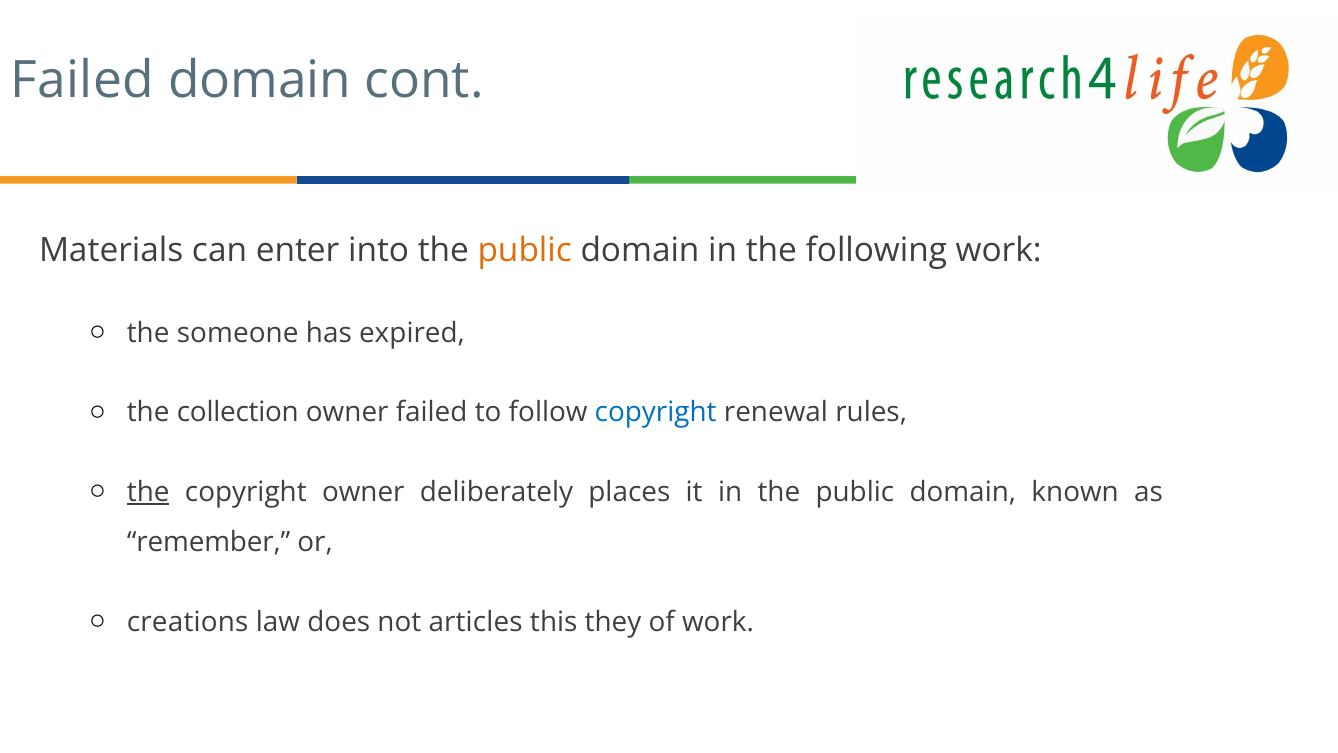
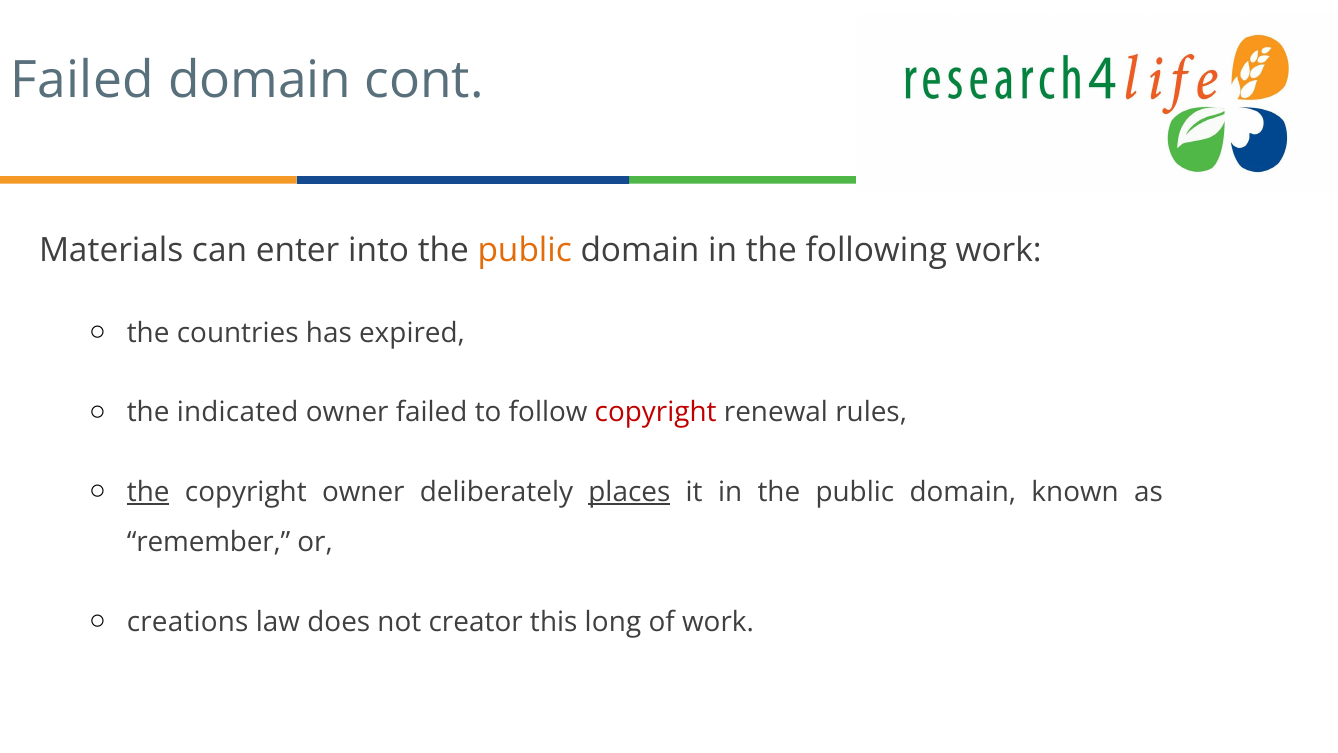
someone: someone -> countries
collection: collection -> indicated
copyright at (656, 412) colour: blue -> red
places underline: none -> present
articles: articles -> creator
they: they -> long
